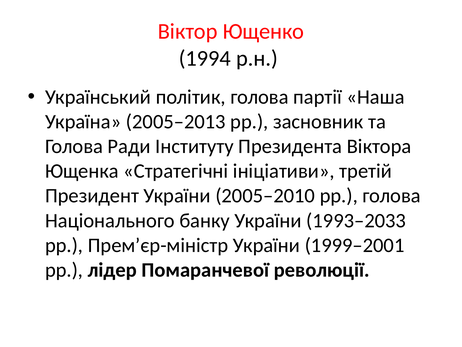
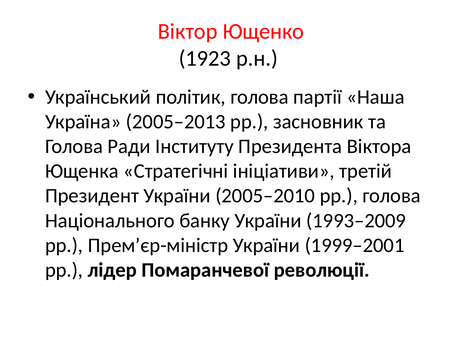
1994: 1994 -> 1923
1993–2033: 1993–2033 -> 1993–2009
